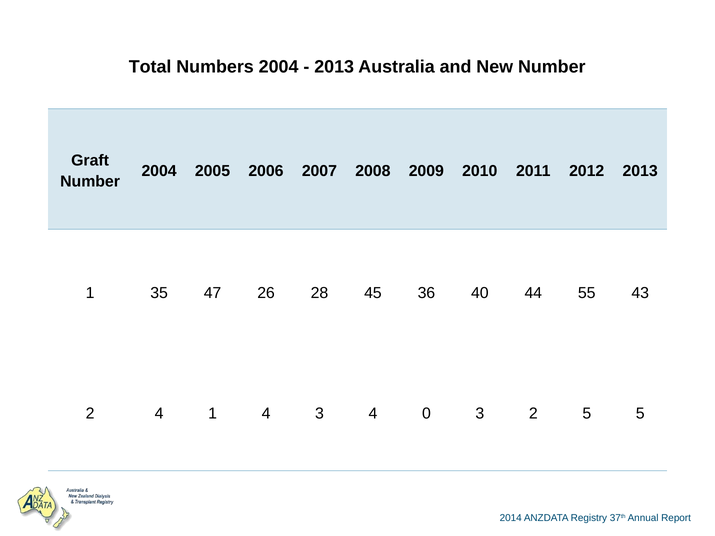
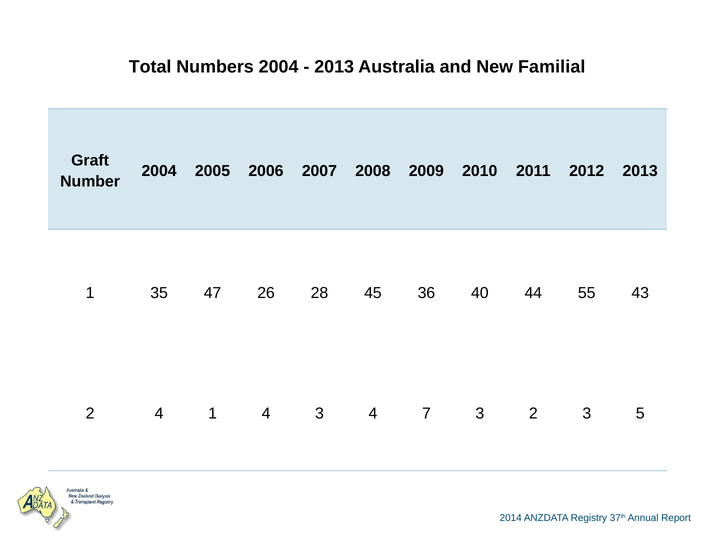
New Number: Number -> Familial
0: 0 -> 7
2 5: 5 -> 3
